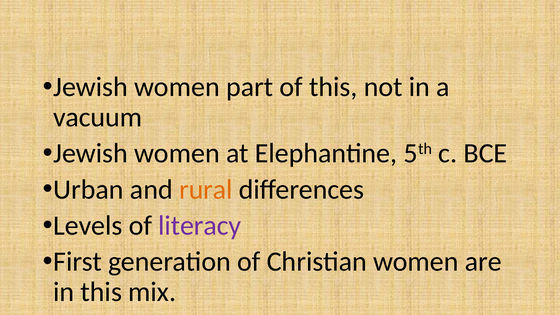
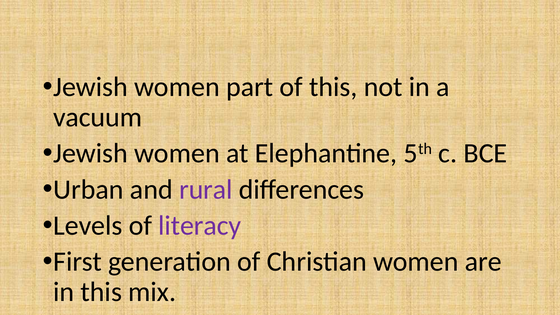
rural colour: orange -> purple
